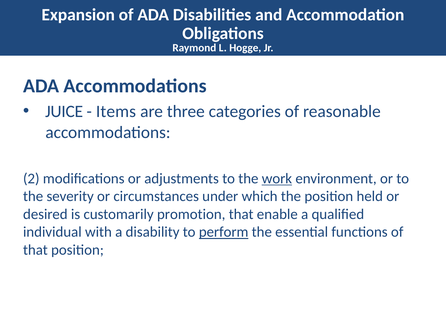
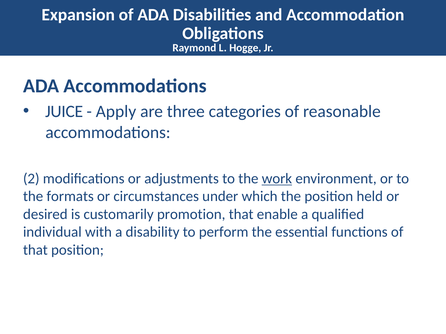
Items: Items -> Apply
severity: severity -> formats
perform underline: present -> none
